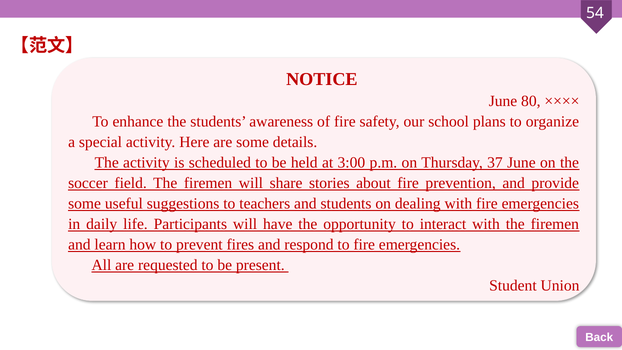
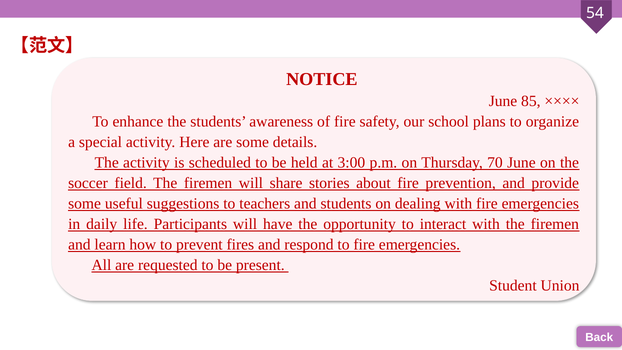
80: 80 -> 85
37: 37 -> 70
